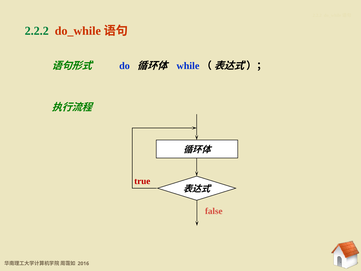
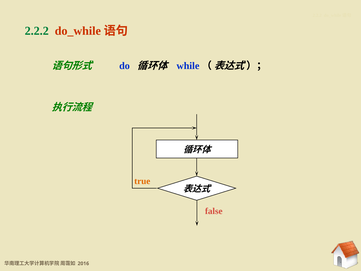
true colour: red -> orange
